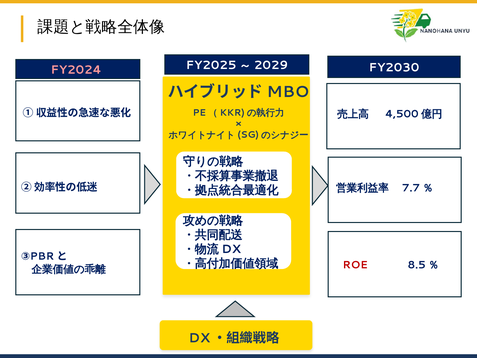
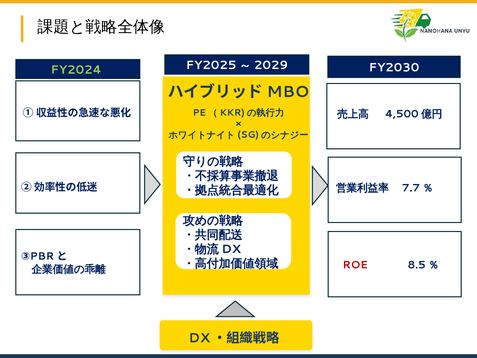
FY2024 colour: pink -> light green
